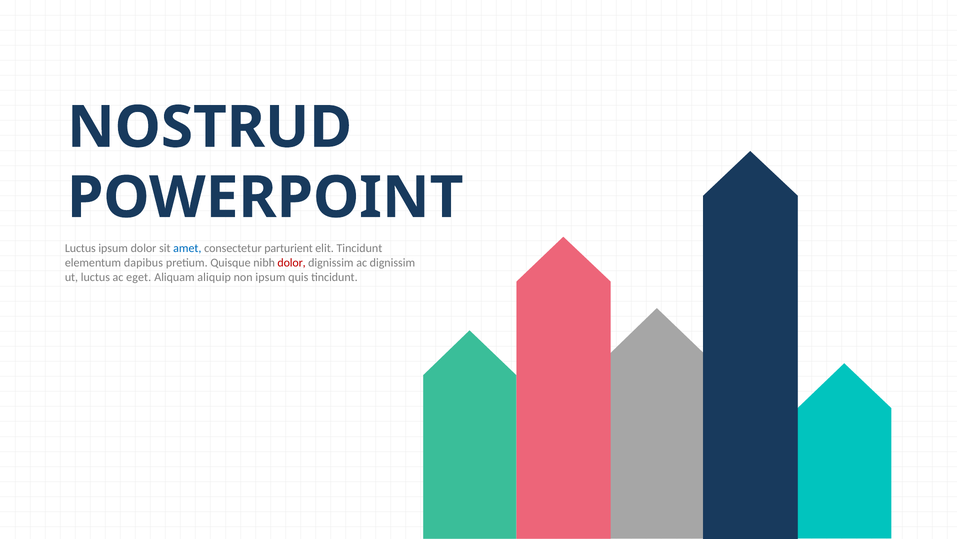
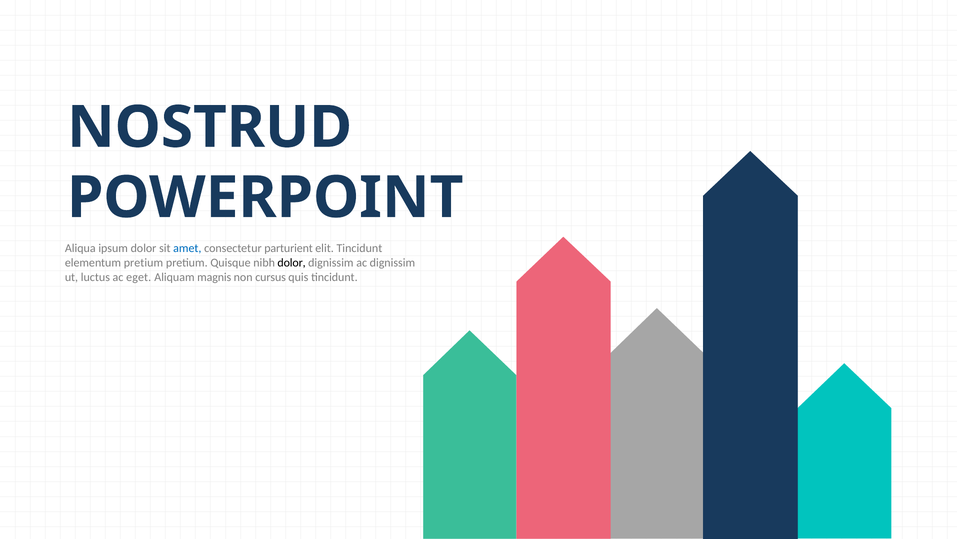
Luctus at (80, 248): Luctus -> Aliqua
elementum dapibus: dapibus -> pretium
dolor at (292, 262) colour: red -> black
aliquip: aliquip -> magnis
non ipsum: ipsum -> cursus
